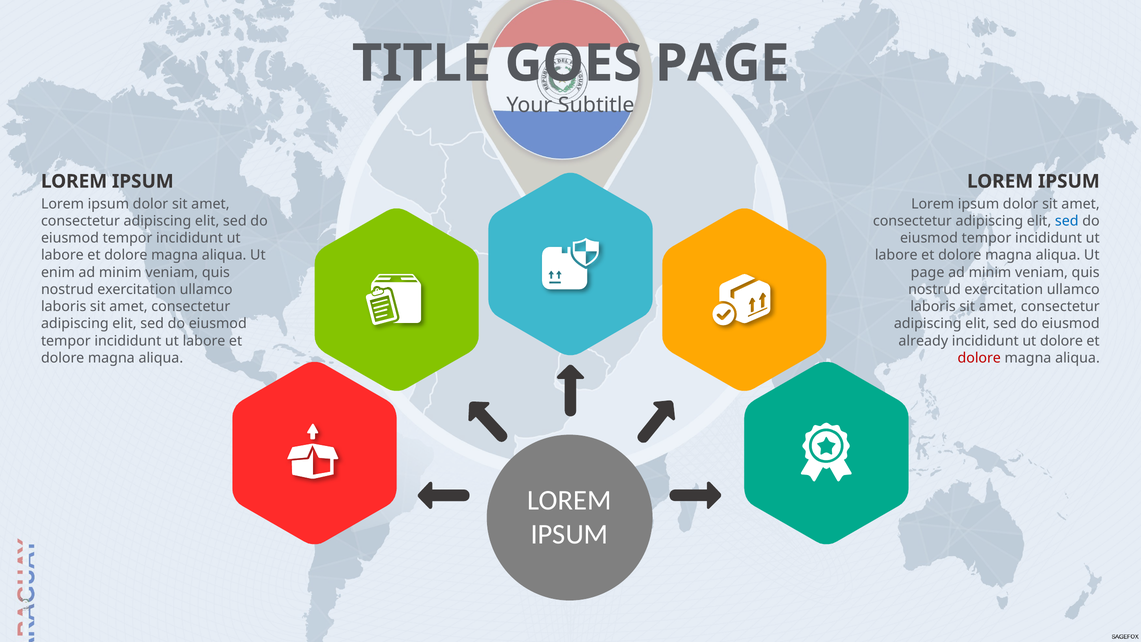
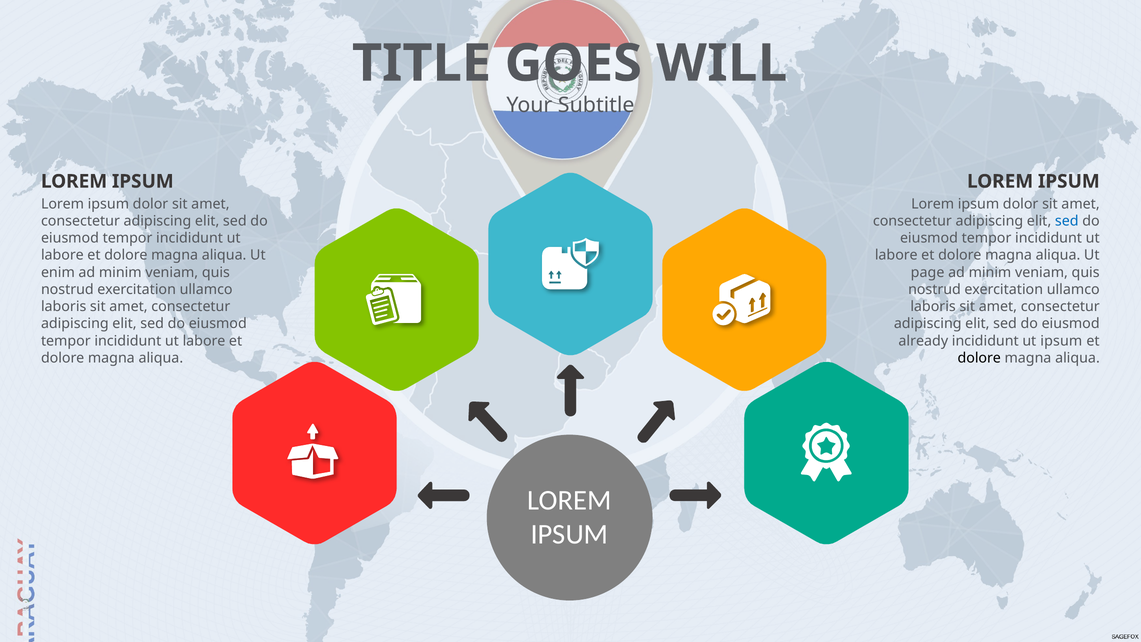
PAGE at (722, 63): PAGE -> WILL
ut dolore: dolore -> ipsum
dolore at (979, 358) colour: red -> black
